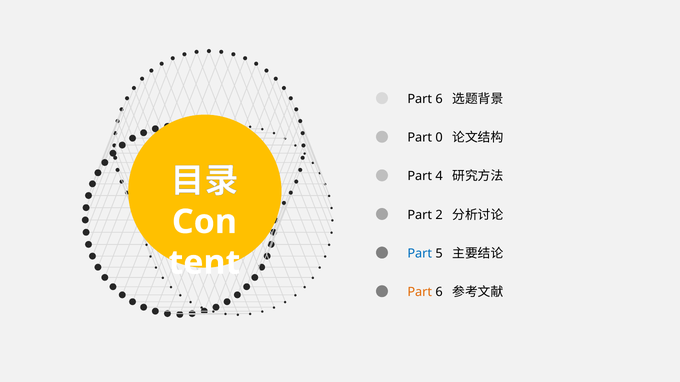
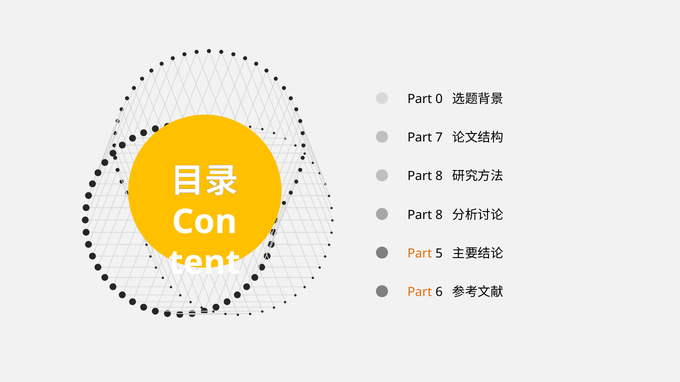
6 at (439, 99): 6 -> 0
0: 0 -> 7
4 at (439, 176): 4 -> 8
2 at (439, 215): 2 -> 8
Part at (420, 254) colour: blue -> orange
